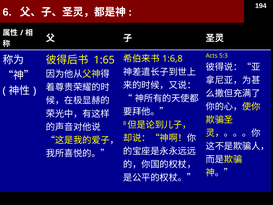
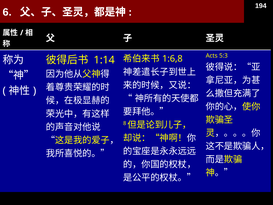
1:65: 1:65 -> 1:14
